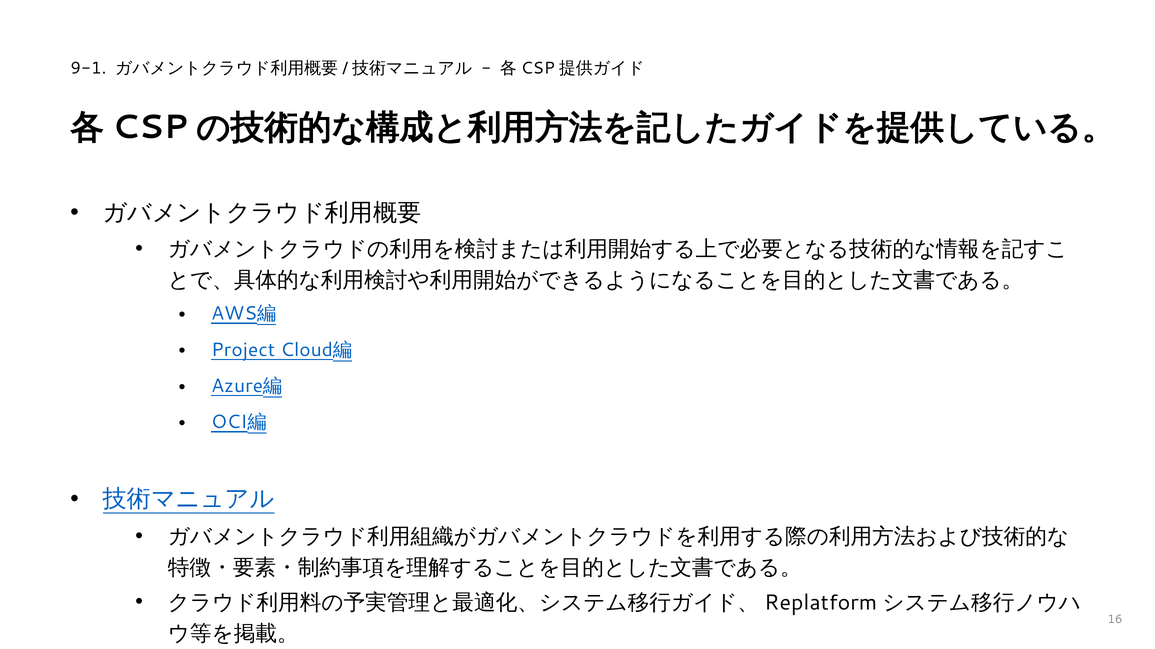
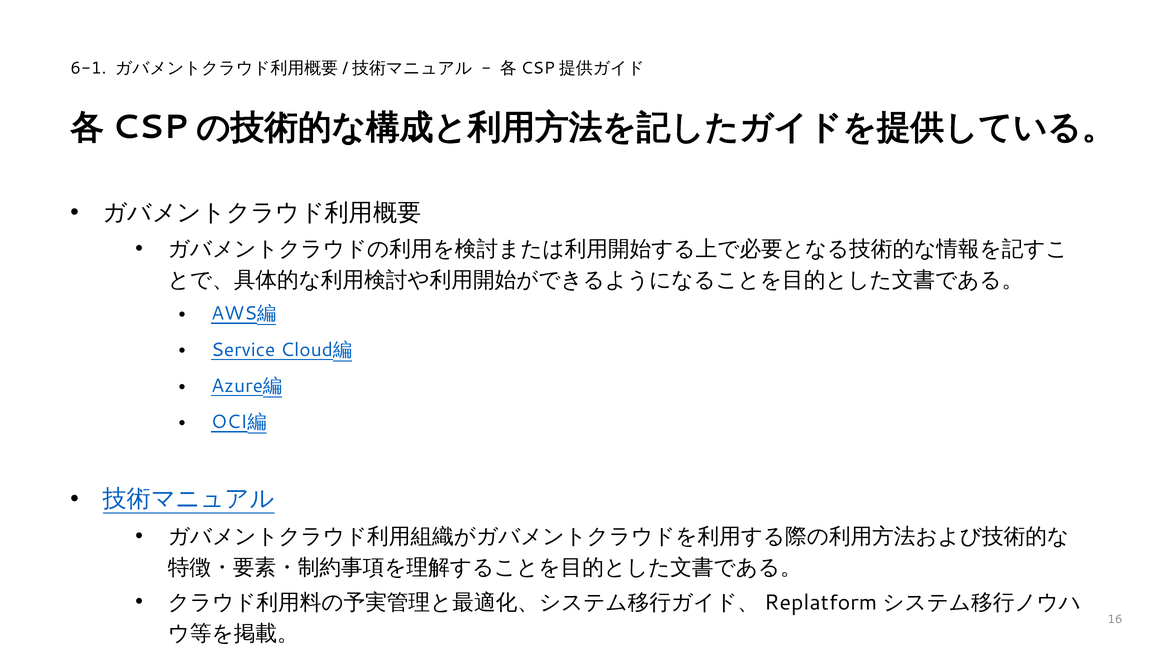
9-1: 9-1 -> 6-1
Project: Project -> Service
